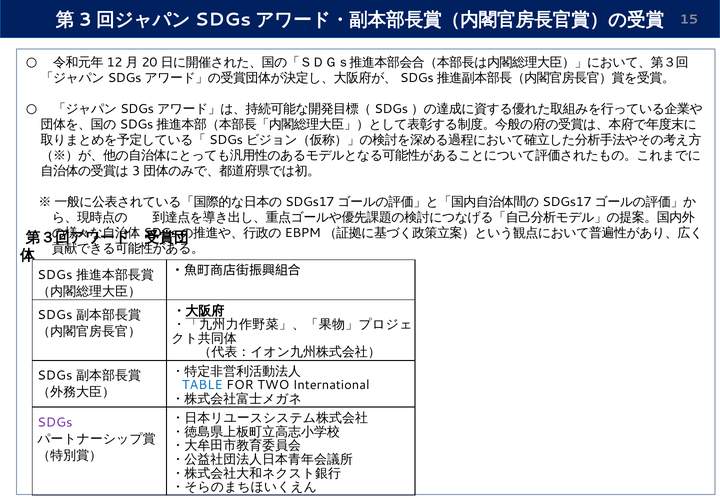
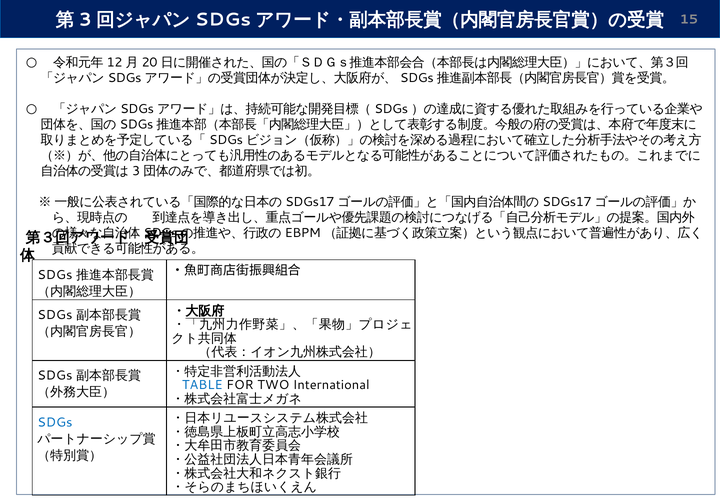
SDGs at (55, 423) colour: purple -> blue
